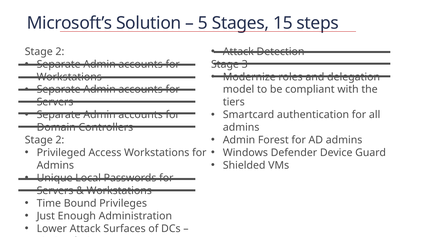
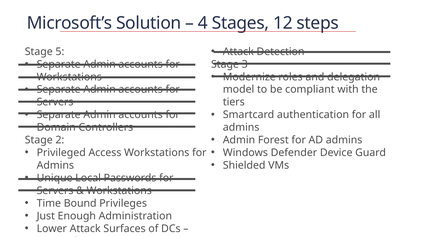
5: 5 -> 4
15: 15 -> 12
2 at (60, 52): 2 -> 5
